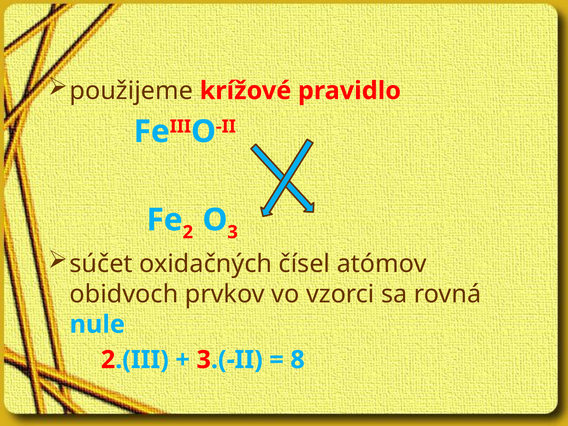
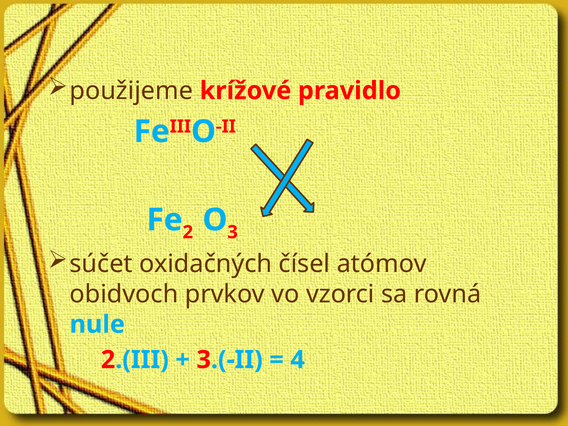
8: 8 -> 4
